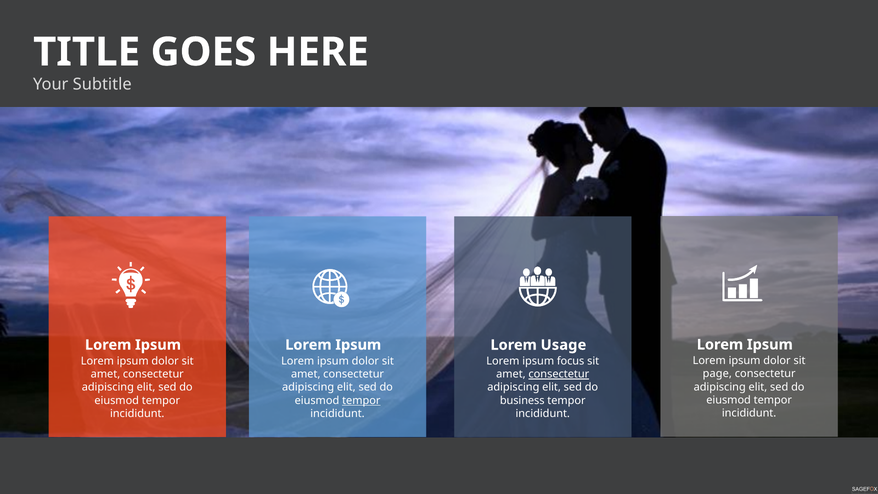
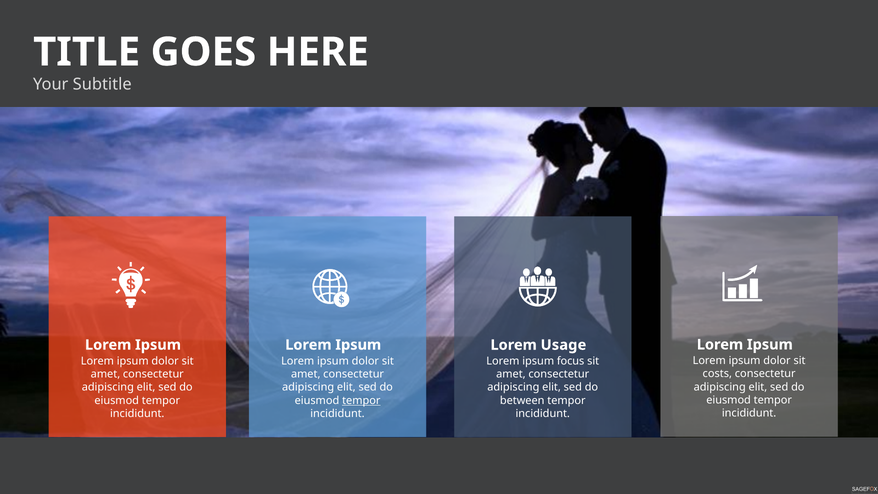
page: page -> costs
consectetur at (559, 374) underline: present -> none
business: business -> between
